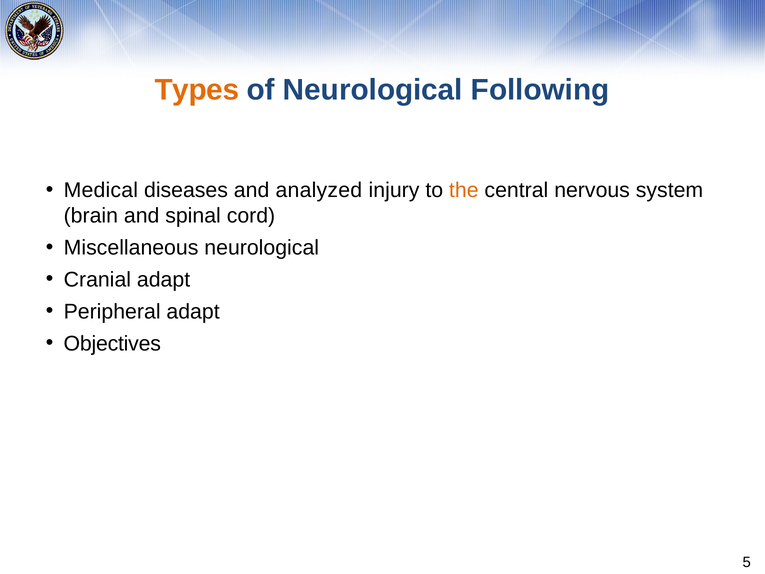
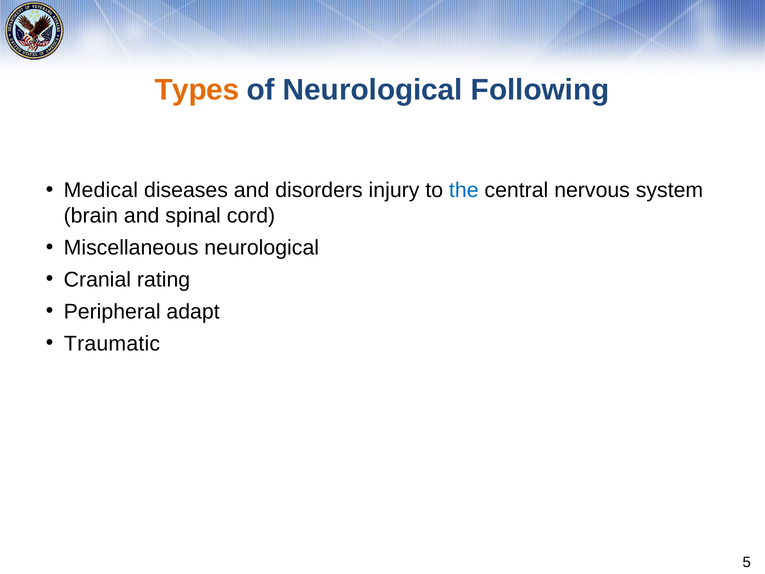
analyzed: analyzed -> disorders
the colour: orange -> blue
Cranial adapt: adapt -> rating
Objectives: Objectives -> Traumatic
